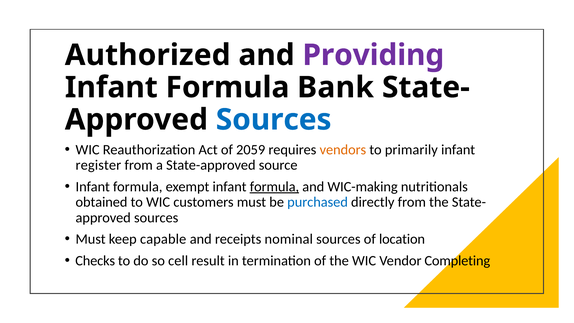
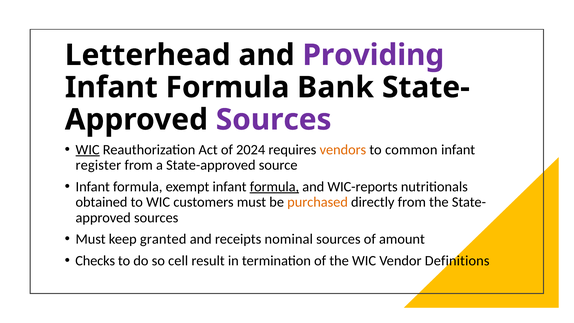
Authorized: Authorized -> Letterhead
Sources at (274, 120) colour: blue -> purple
WIC at (88, 150) underline: none -> present
2059: 2059 -> 2024
primarily: primarily -> common
WIC-making: WIC-making -> WIC-reports
purchased colour: blue -> orange
capable: capable -> granted
location: location -> amount
Completing: Completing -> Definitions
